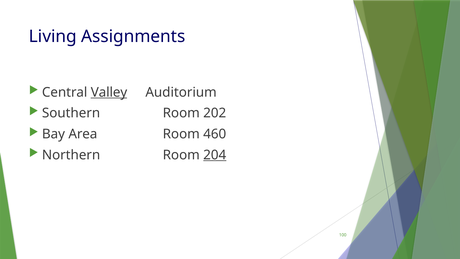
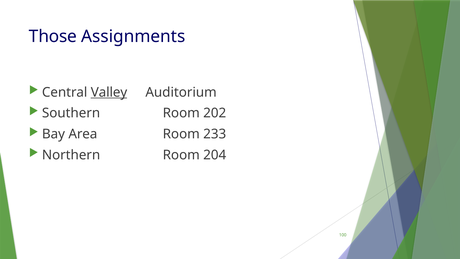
Living: Living -> Those
460: 460 -> 233
204 underline: present -> none
